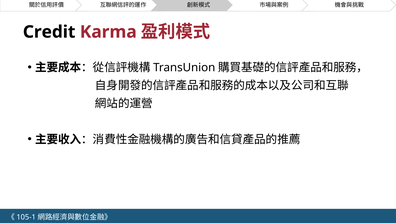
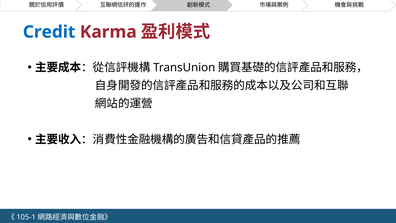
Credit colour: black -> blue
